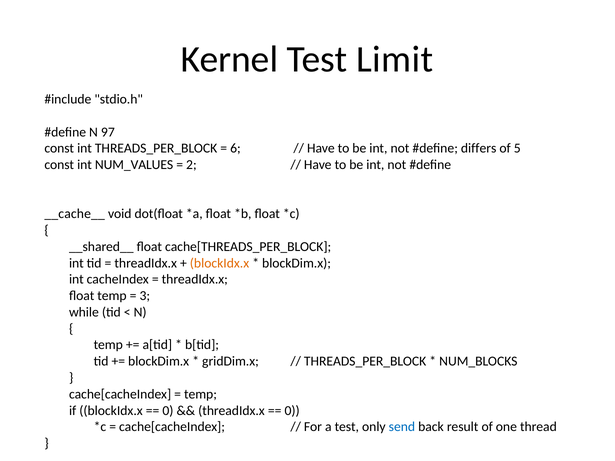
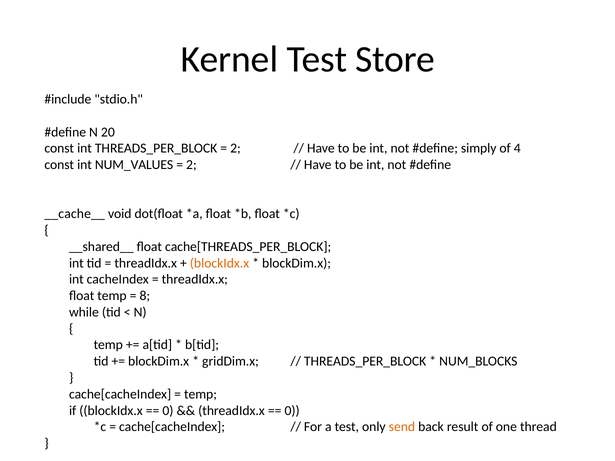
Limit: Limit -> Store
97: 97 -> 20
6 at (235, 148): 6 -> 2
differs: differs -> simply
5: 5 -> 4
3: 3 -> 8
send colour: blue -> orange
